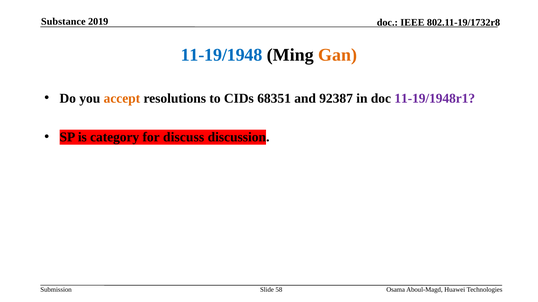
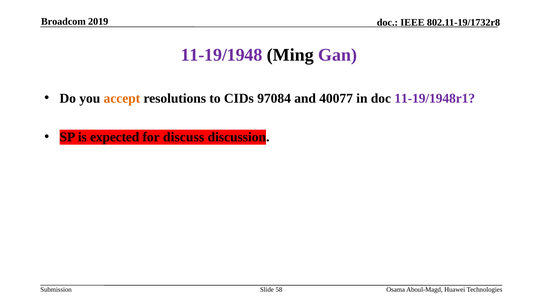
Substance: Substance -> Broadcom
11-19/1948 colour: blue -> purple
Gan colour: orange -> purple
68351: 68351 -> 97084
92387: 92387 -> 40077
category: category -> expected
